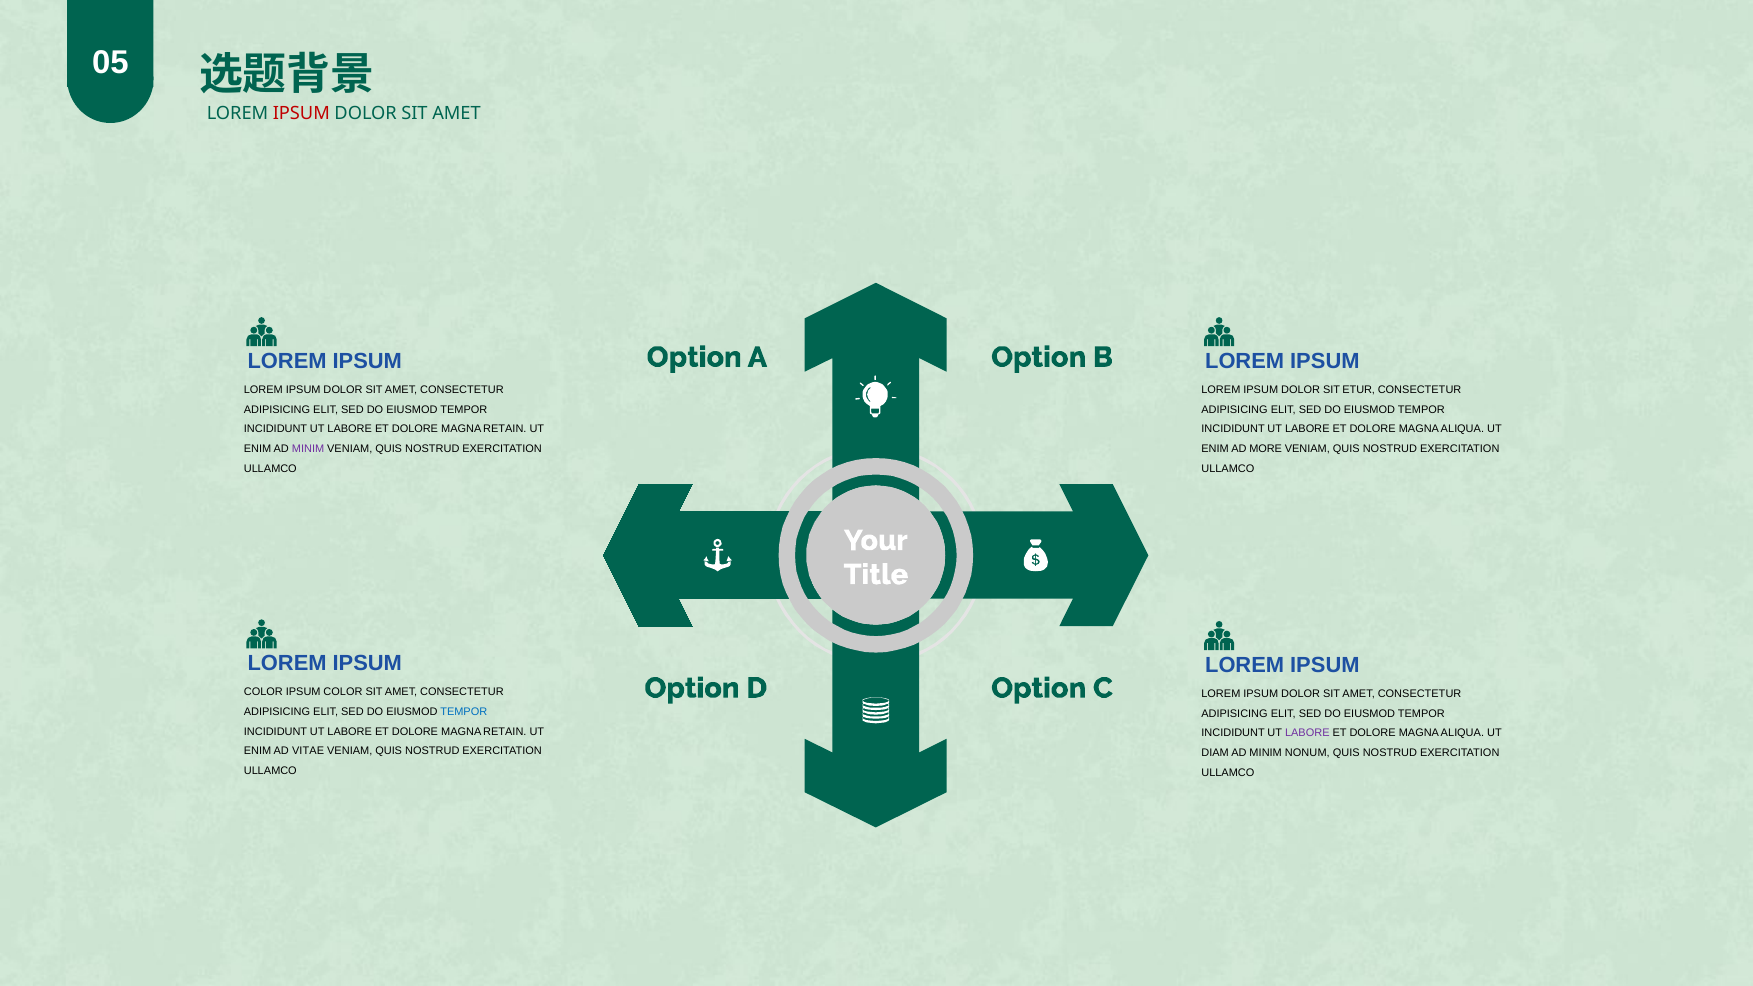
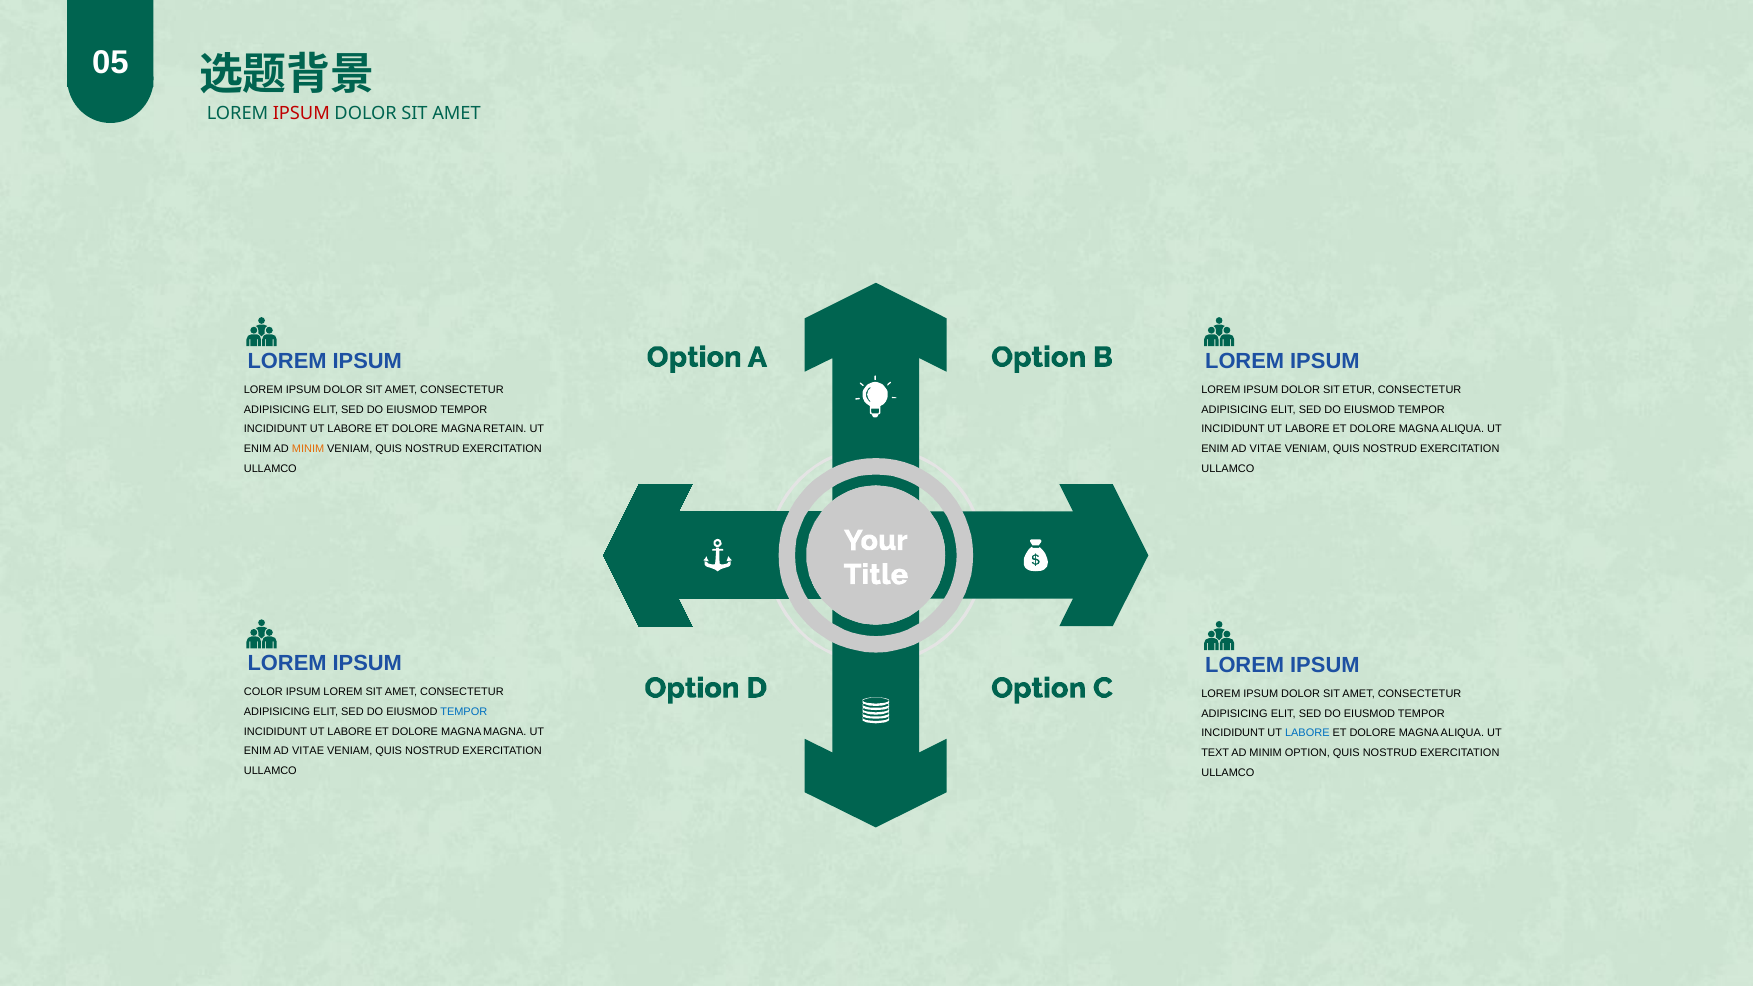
MINIM at (308, 449) colour: purple -> orange
MORE at (1266, 449): MORE -> VITAE
COLOR at (343, 692): COLOR -> LOREM
RETAIN at (505, 732): RETAIN -> MAGNA
LABORE at (1307, 733) colour: purple -> blue
DIAM: DIAM -> TEXT
NONUM: NONUM -> OPTION
